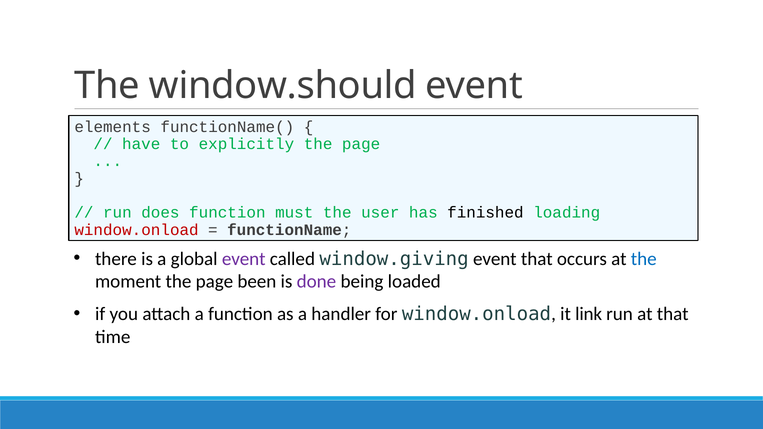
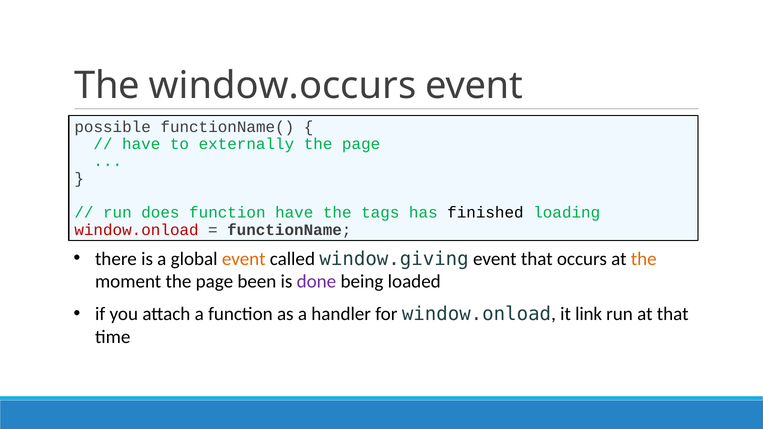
window.should: window.should -> window.occurs
elements: elements -> possible
explicitly: explicitly -> externally
function must: must -> have
user: user -> tags
event at (244, 259) colour: purple -> orange
the at (644, 259) colour: blue -> orange
